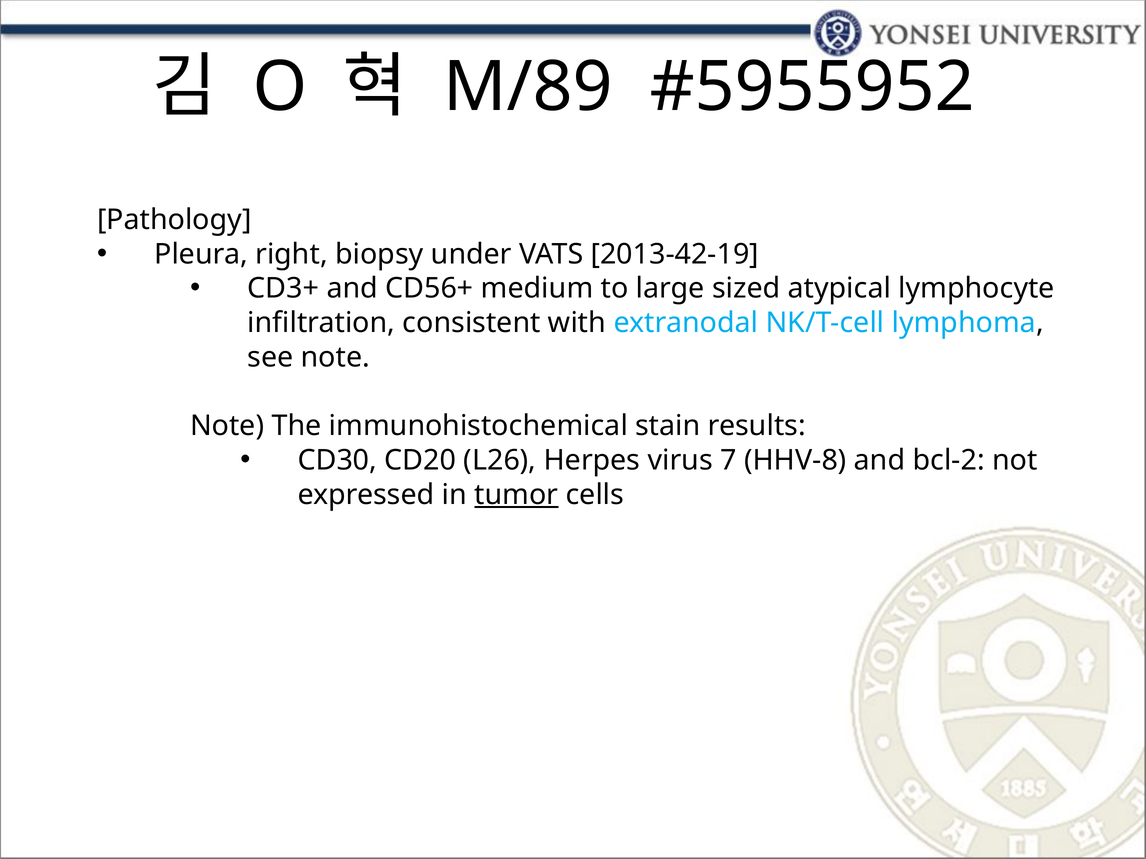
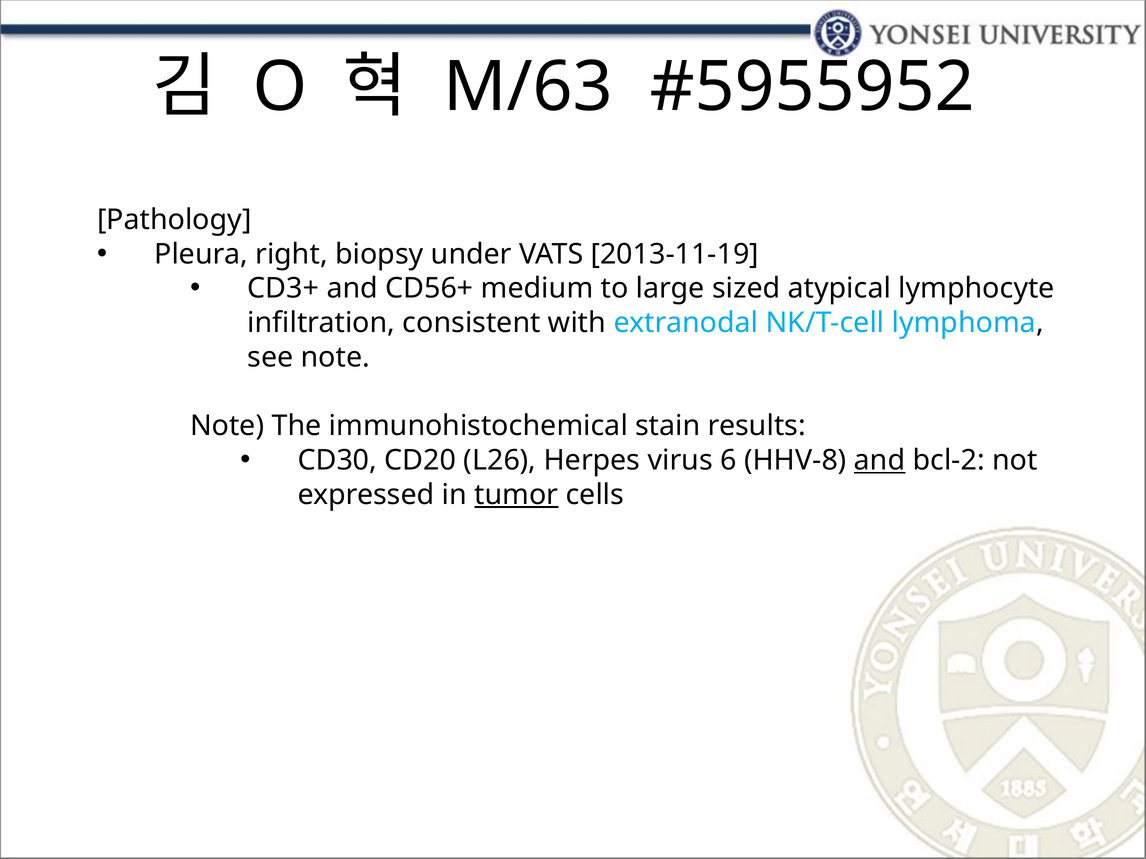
M/89: M/89 -> M/63
2013-42-19: 2013-42-19 -> 2013-11-19
7: 7 -> 6
and at (880, 461) underline: none -> present
